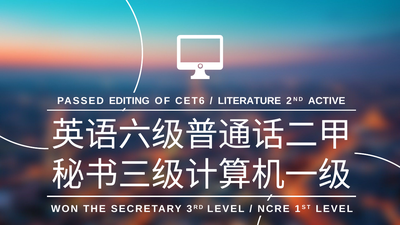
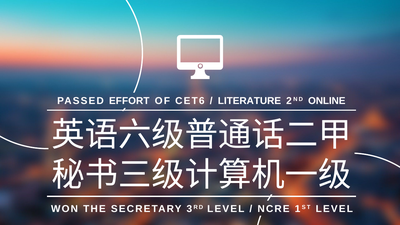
EDITING: EDITING -> EFFORT
ACTIVE: ACTIVE -> ONLINE
